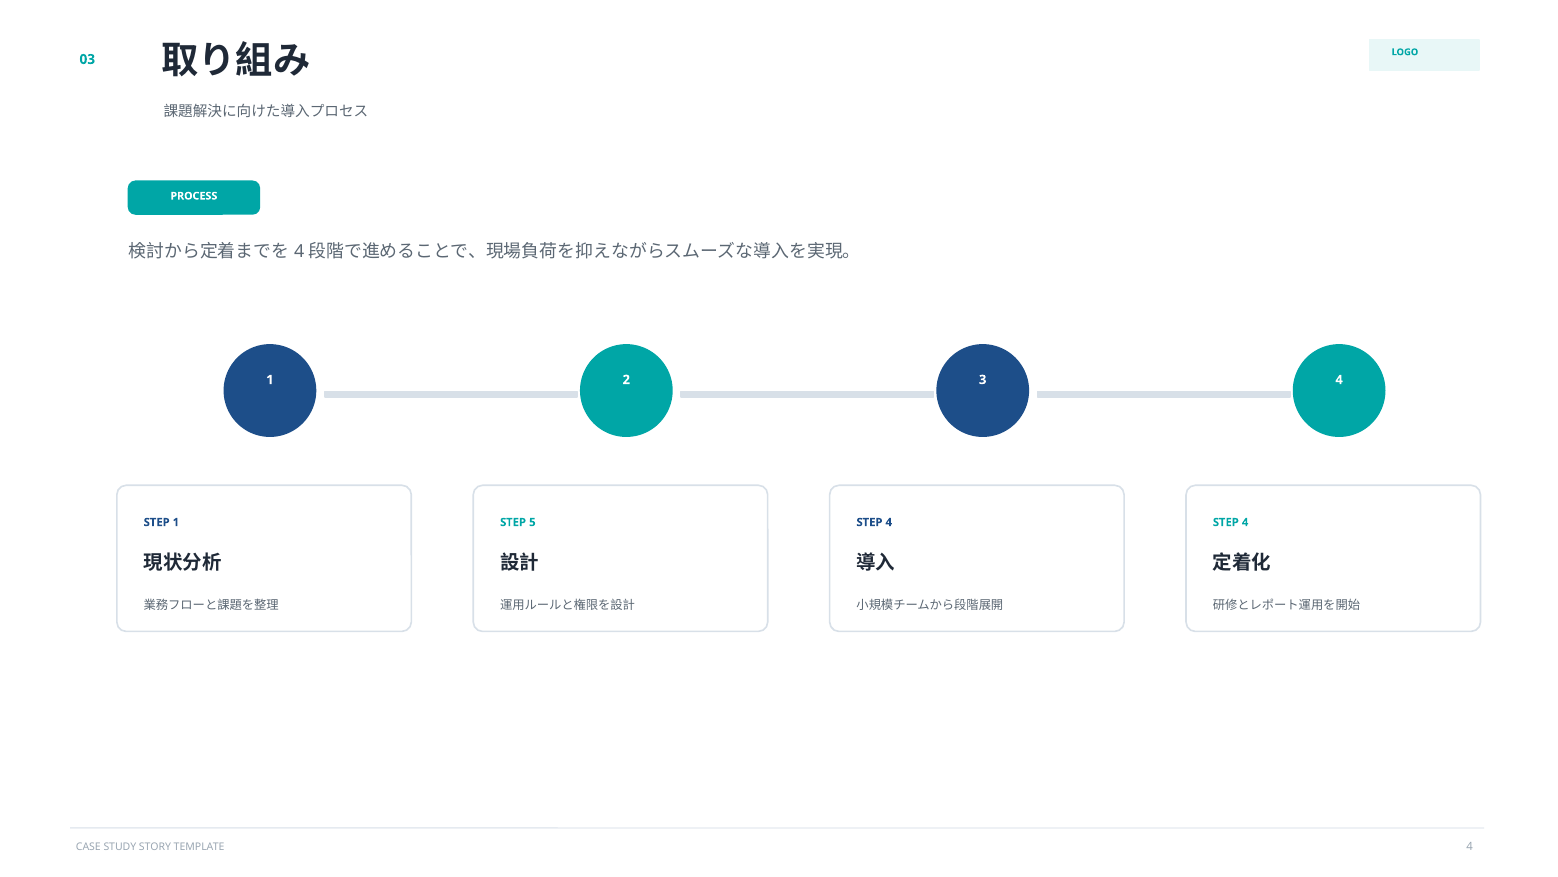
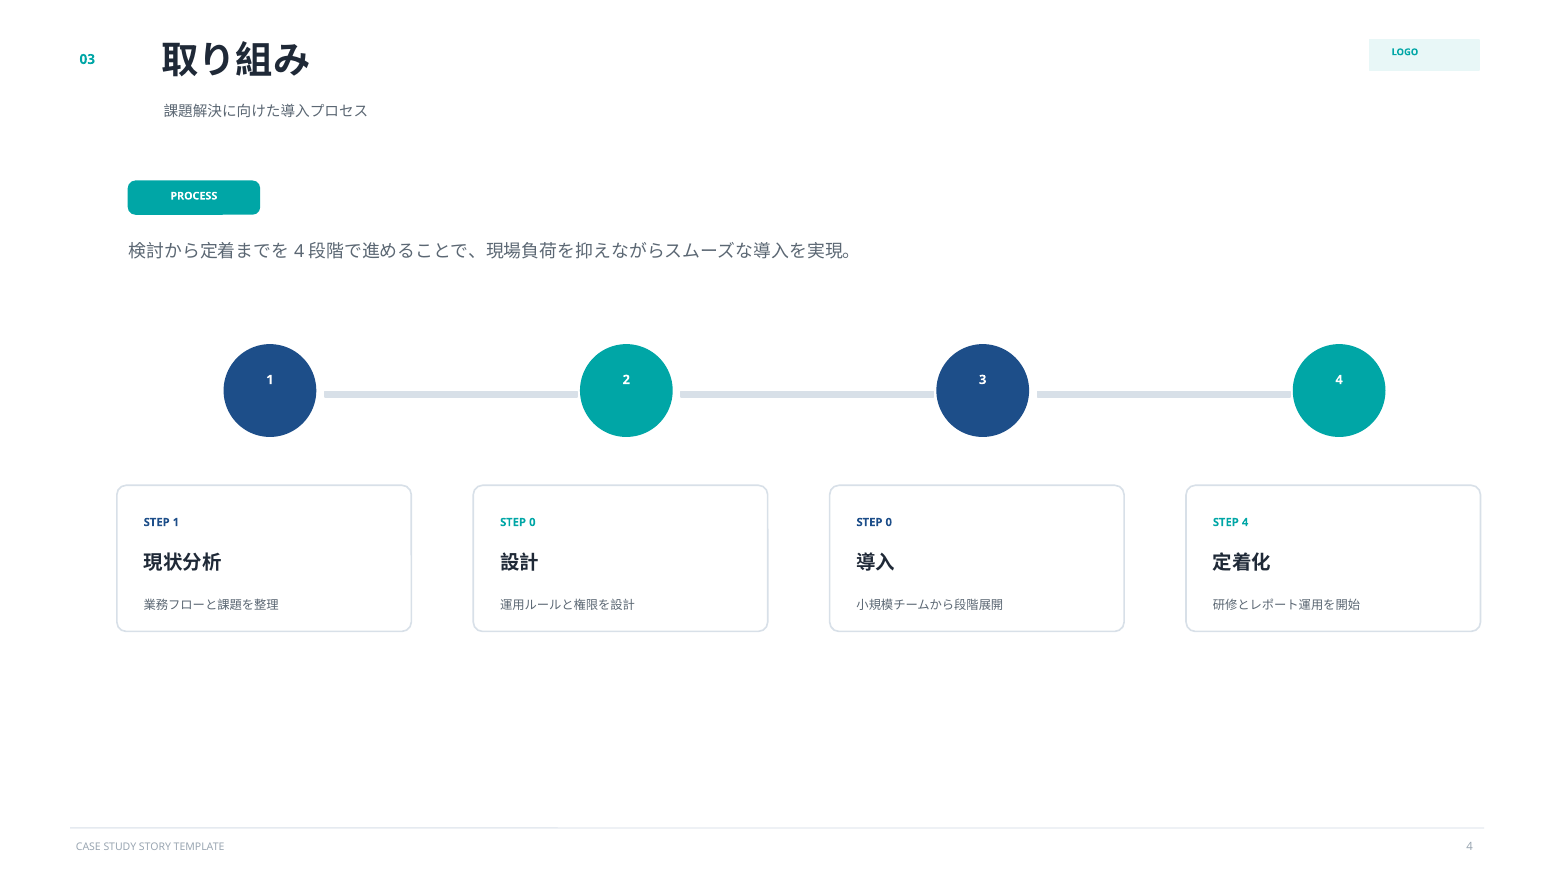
5 at (532, 522): 5 -> 0
4 at (889, 522): 4 -> 0
